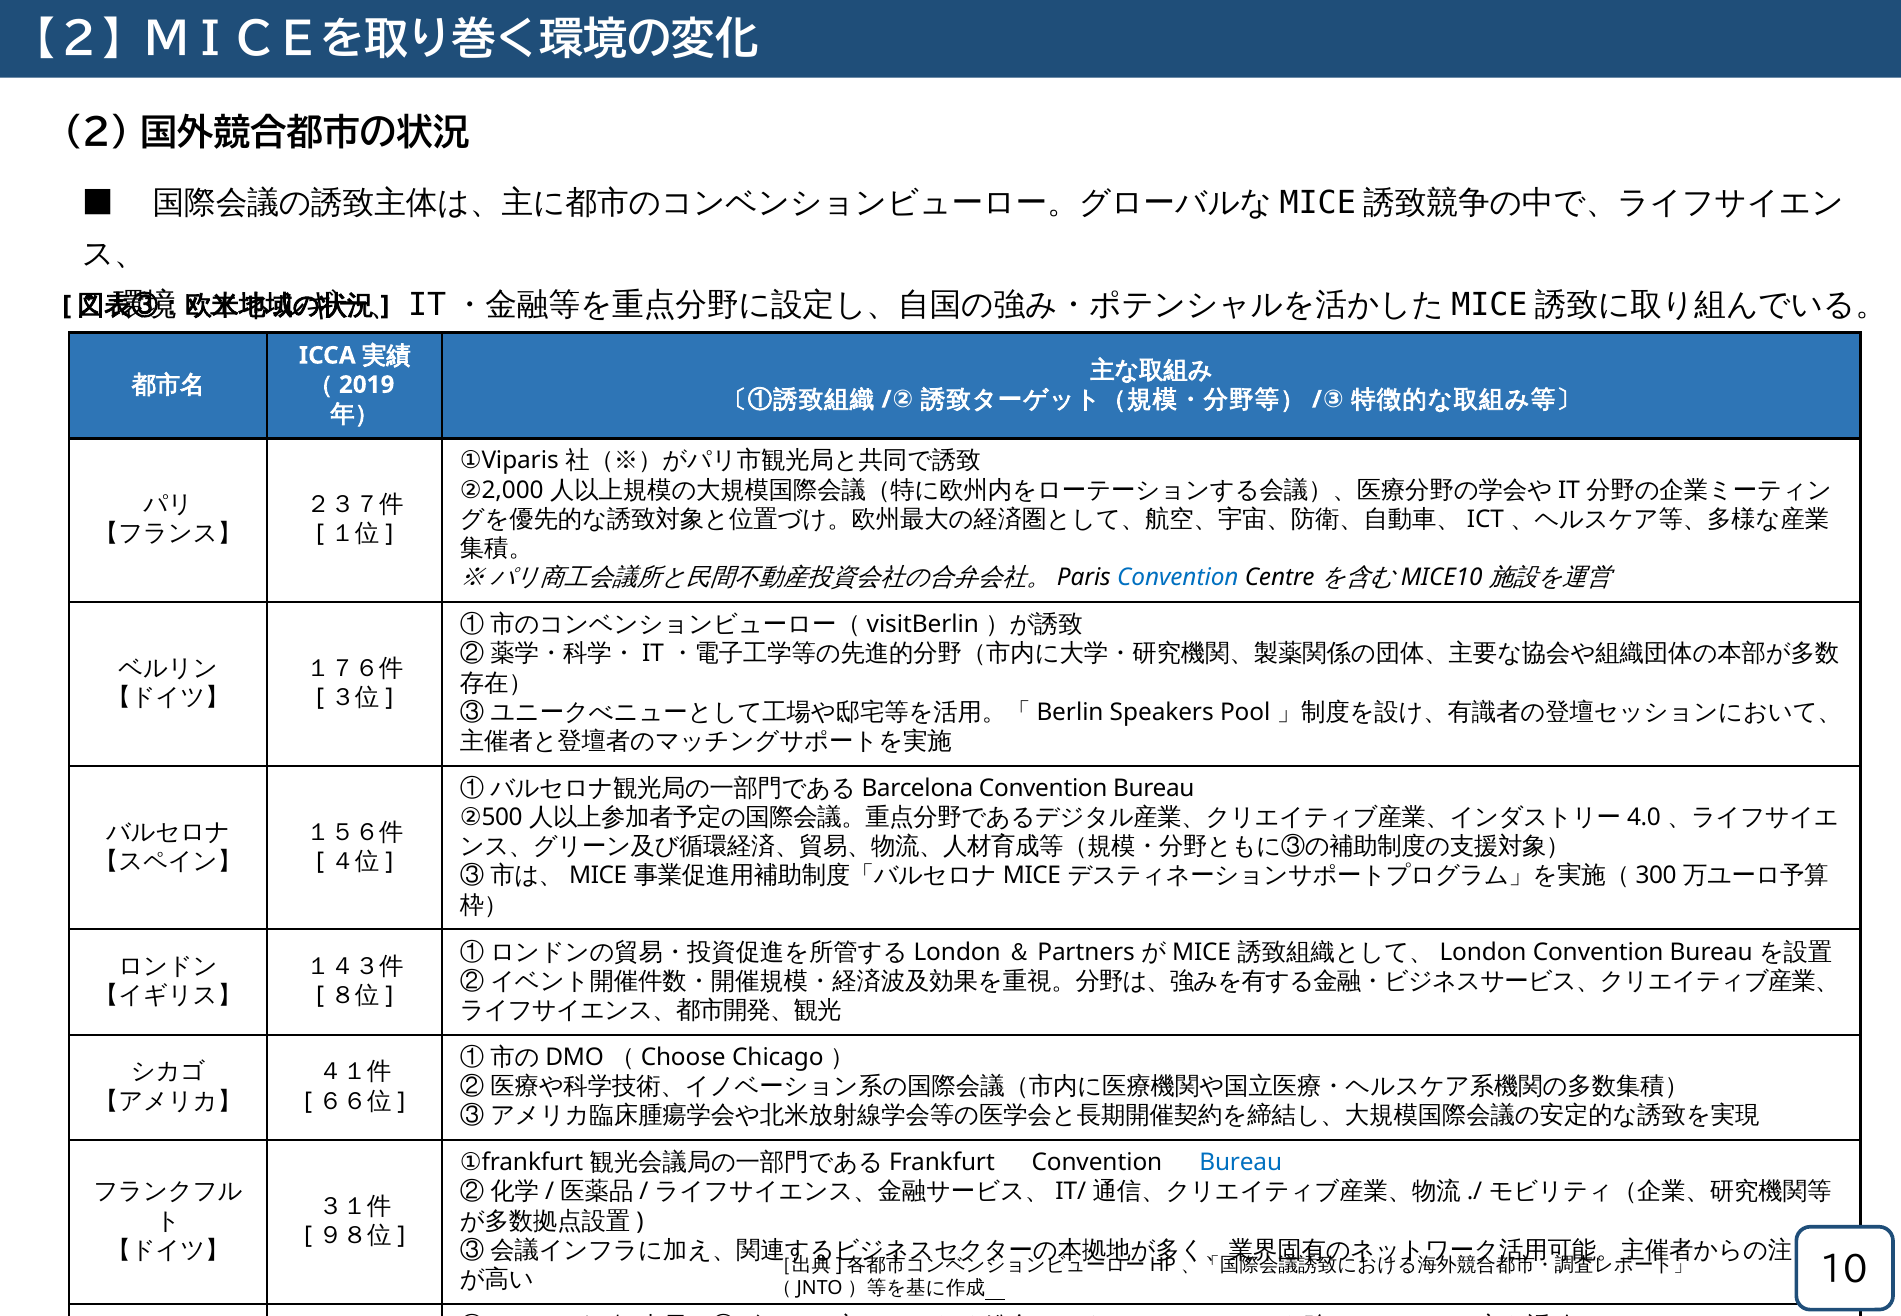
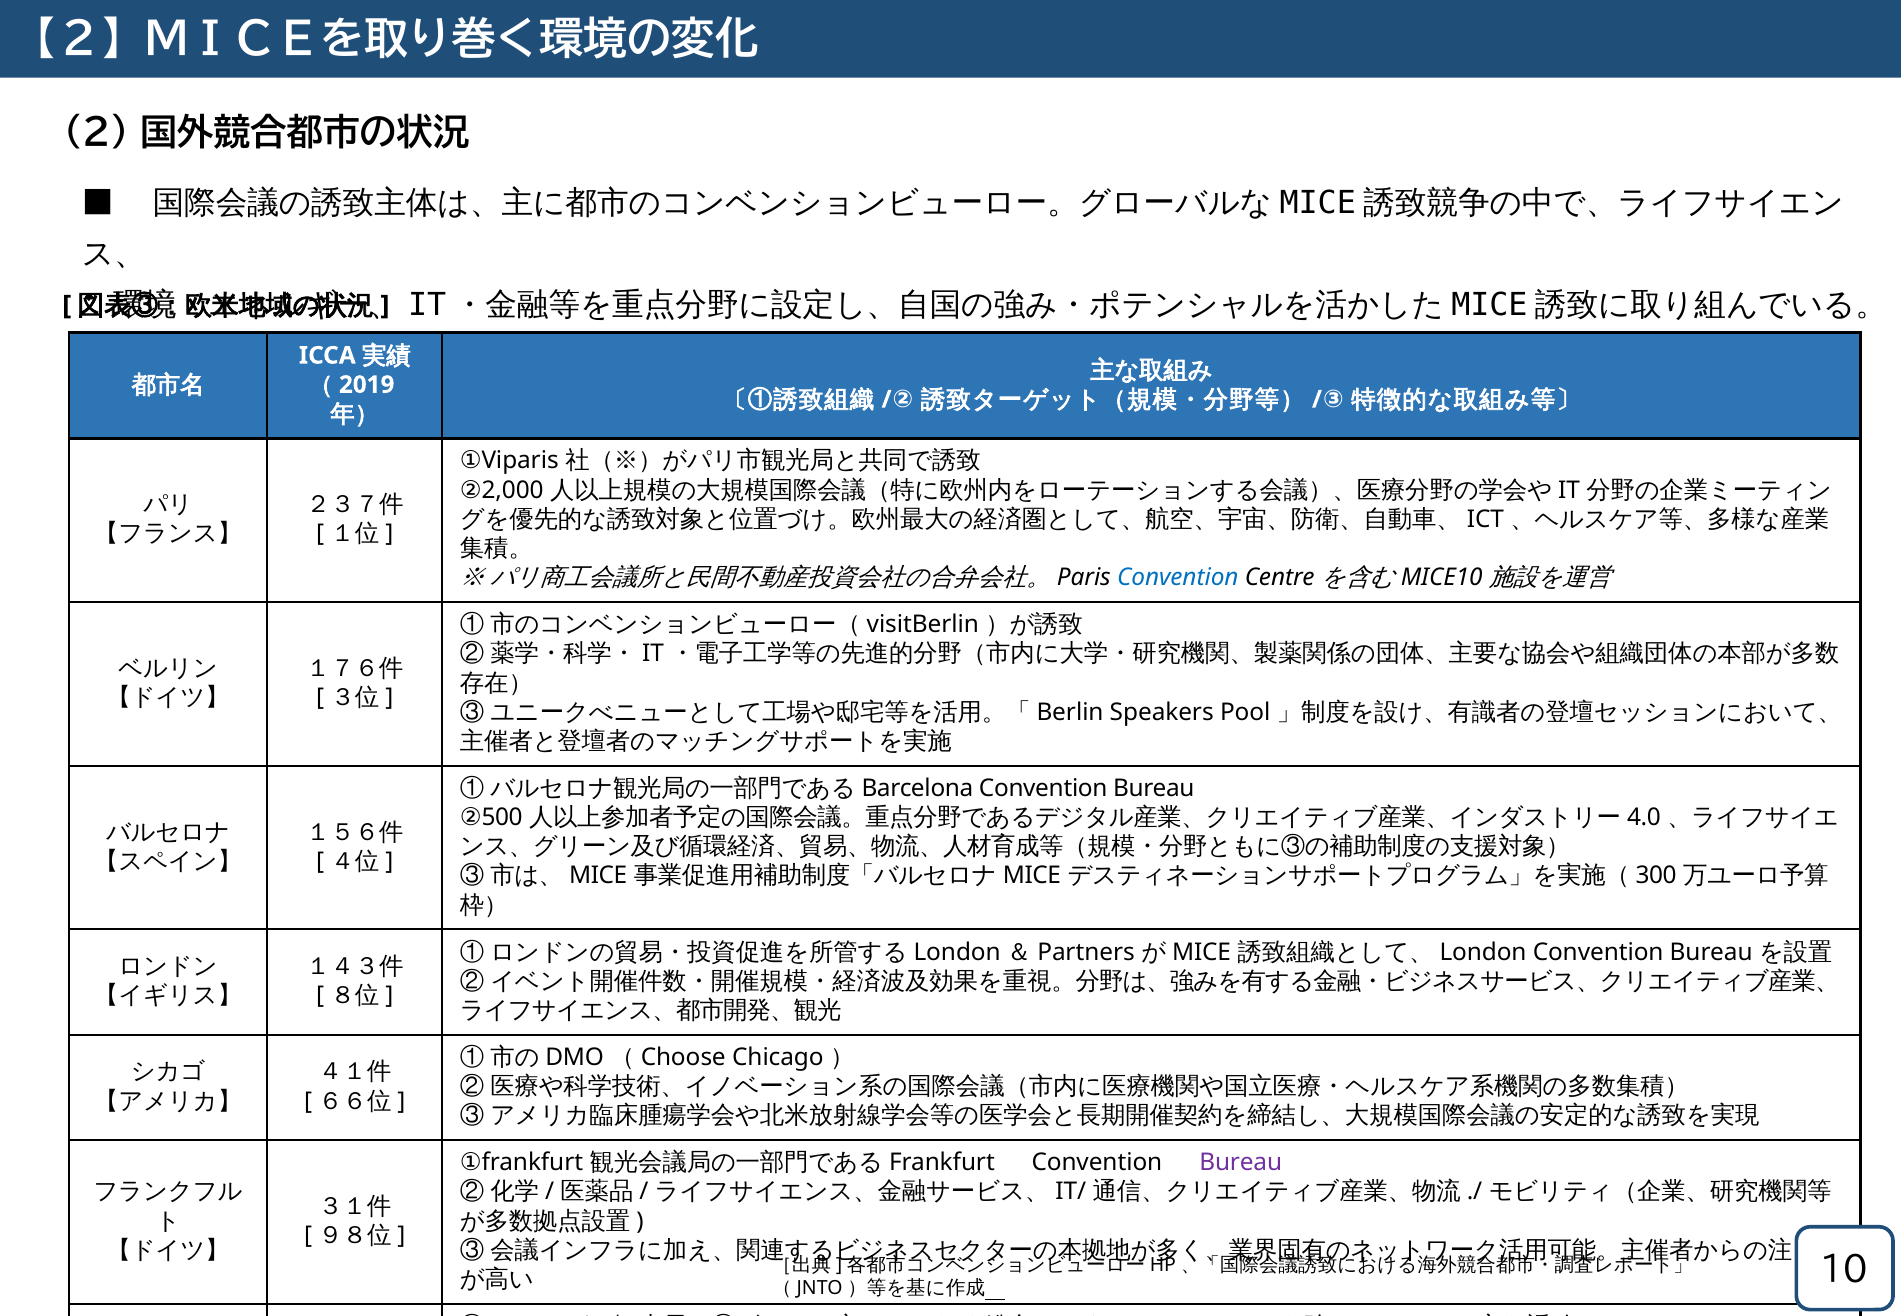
Bureau at (1241, 1163) colour: blue -> purple
